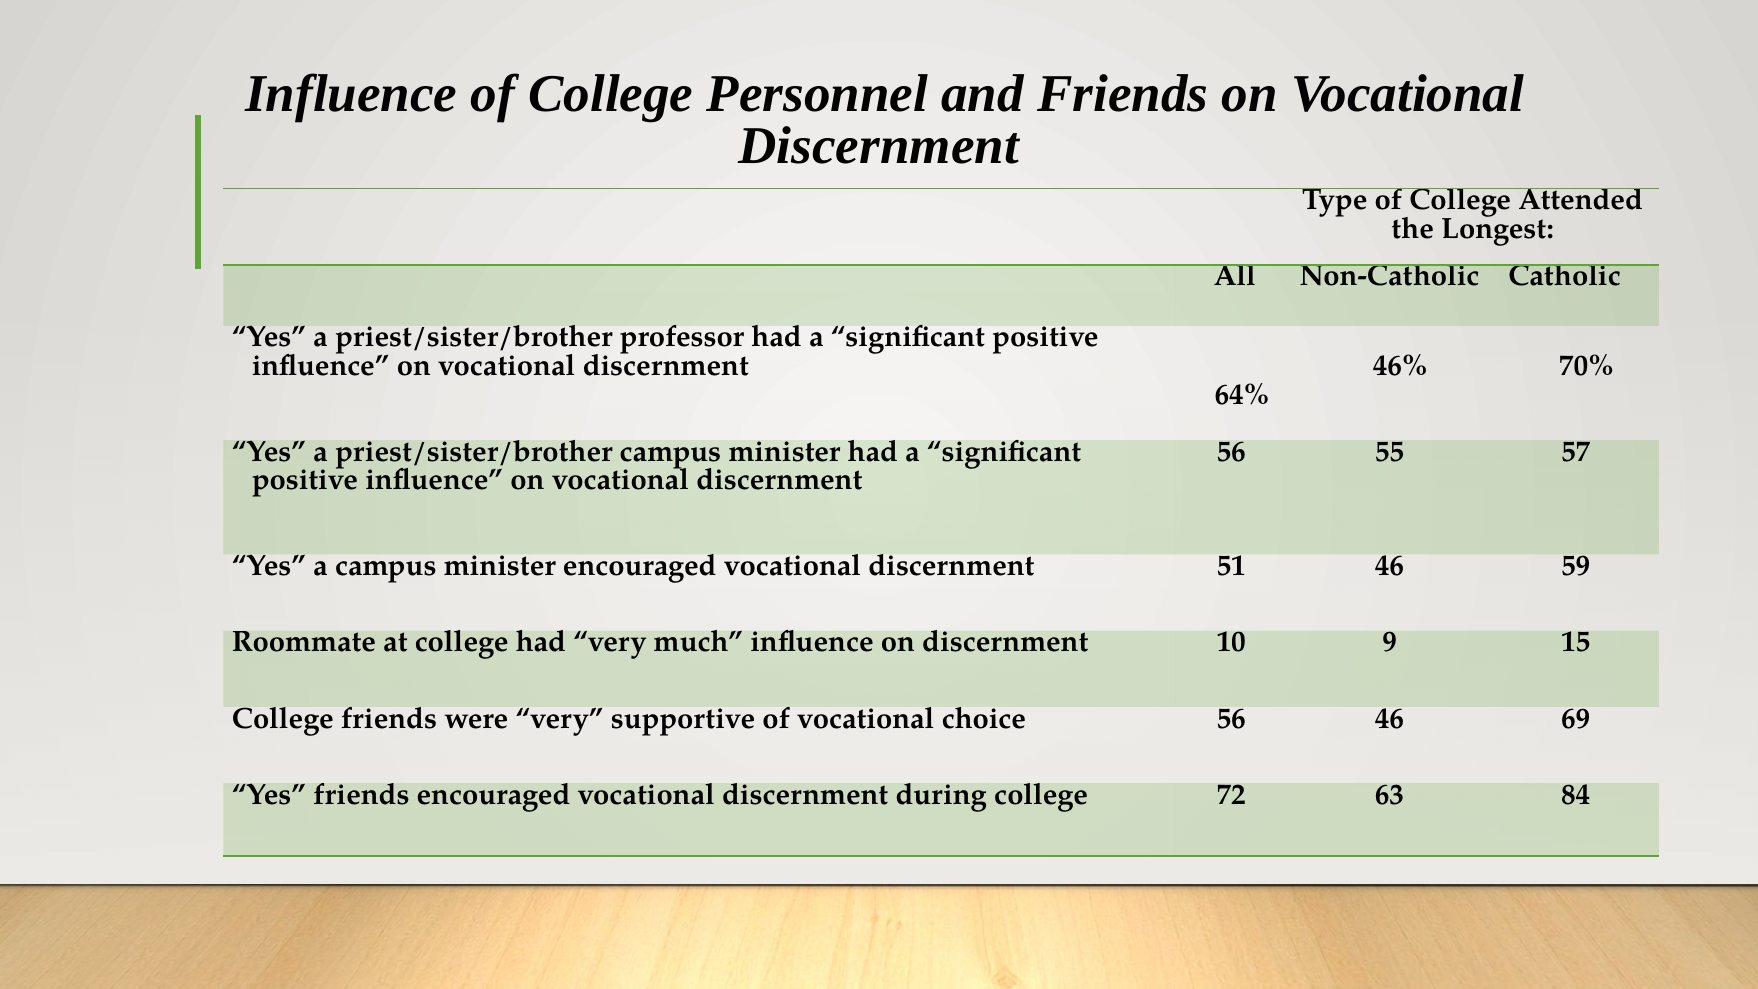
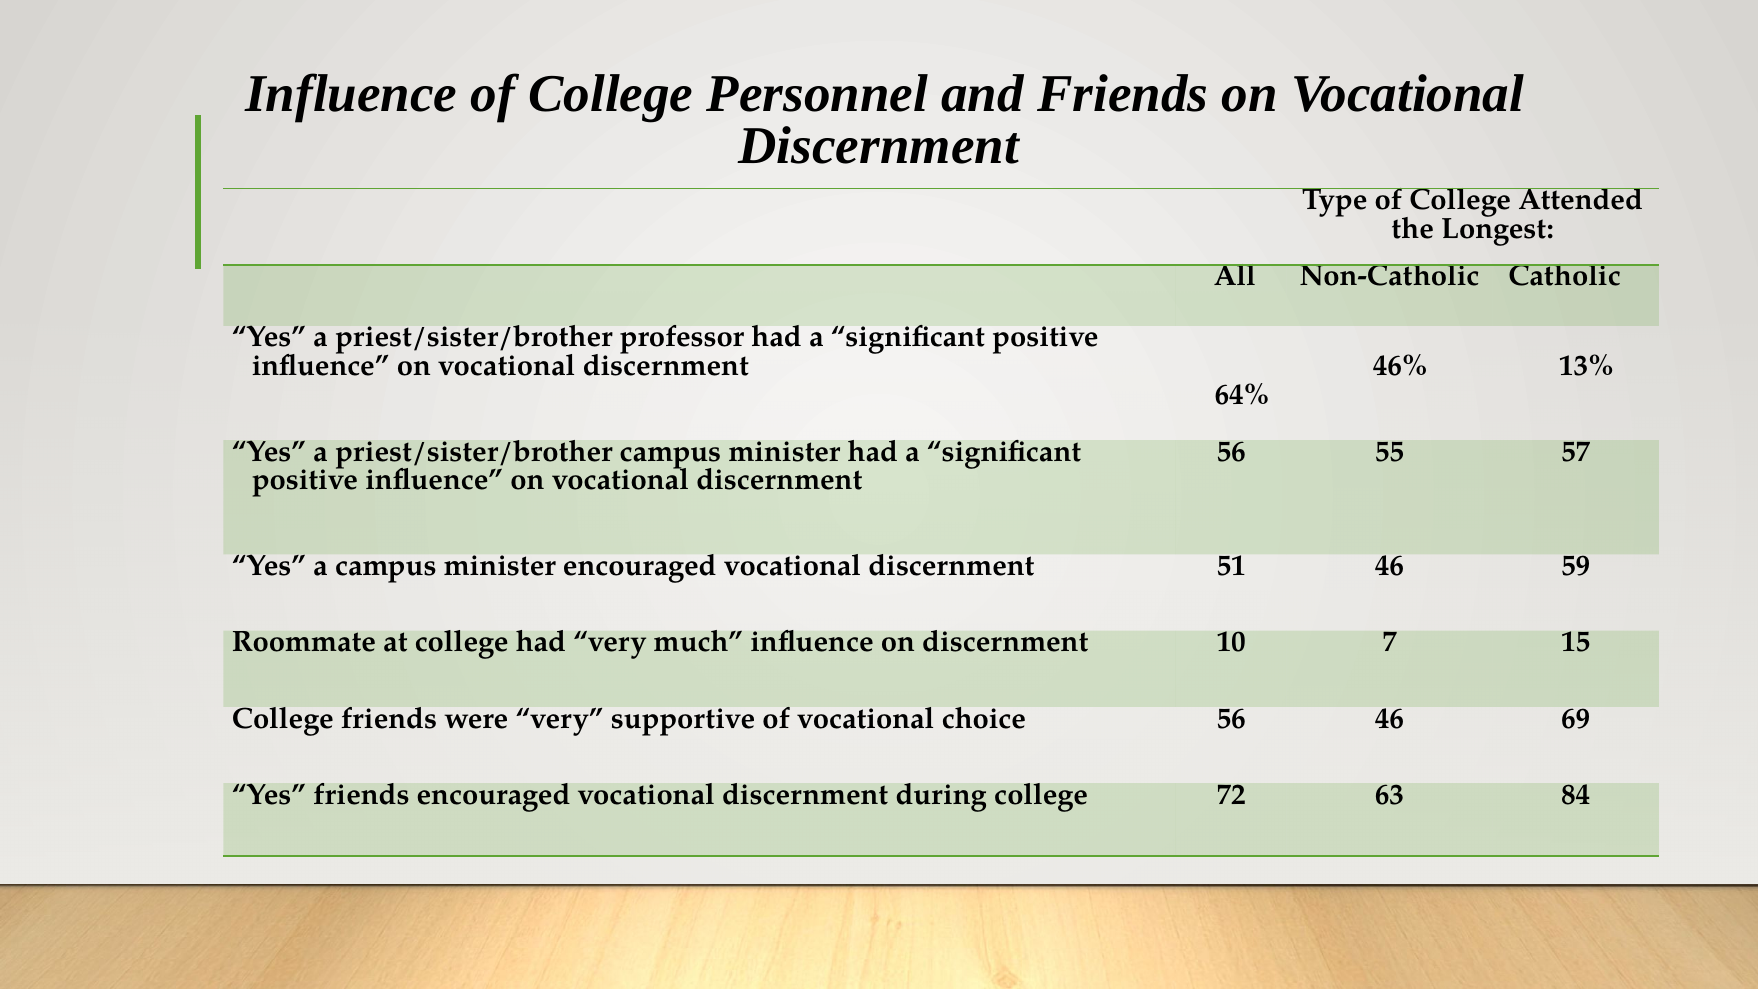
70%: 70% -> 13%
9: 9 -> 7
